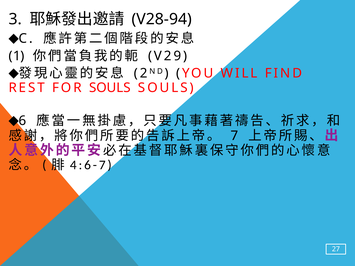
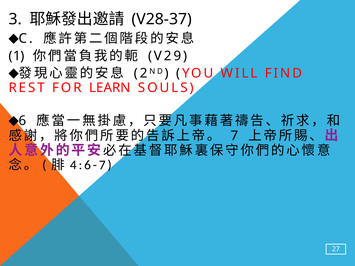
V28-94: V28-94 -> V28-37
FOR SOULS: SOULS -> LEARN
